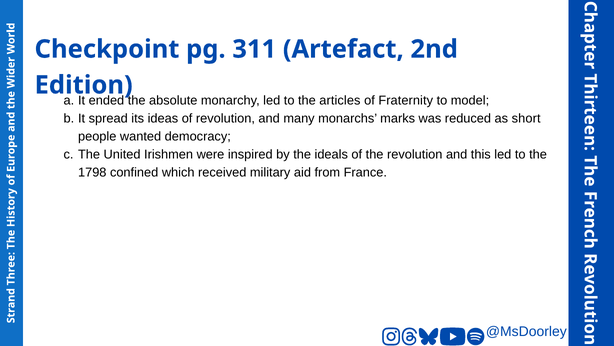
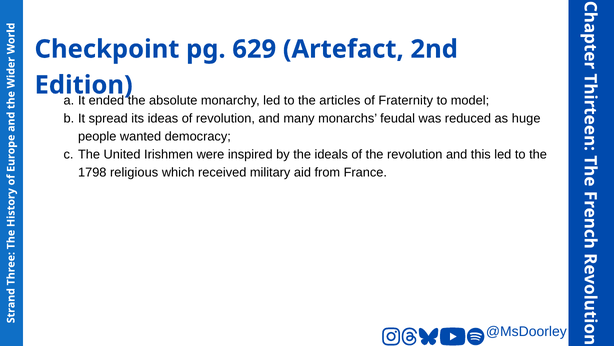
311: 311 -> 629
marks: marks -> feudal
short: short -> huge
confined: confined -> religious
